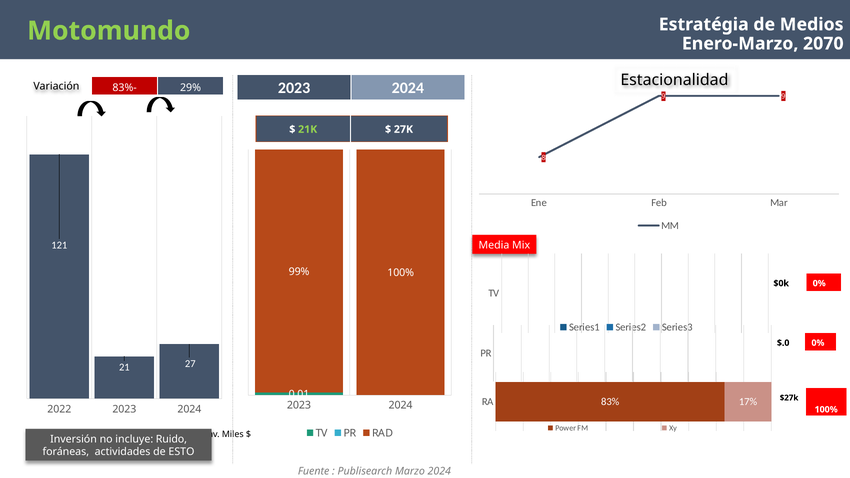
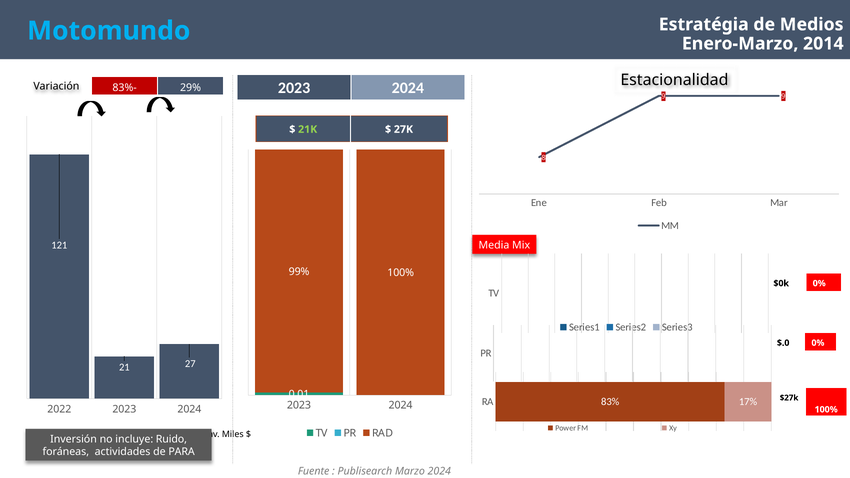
Motomundo colour: light green -> light blue
2070: 2070 -> 2014
ESTO: ESTO -> PARA
